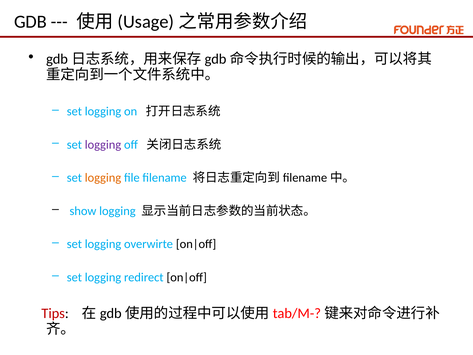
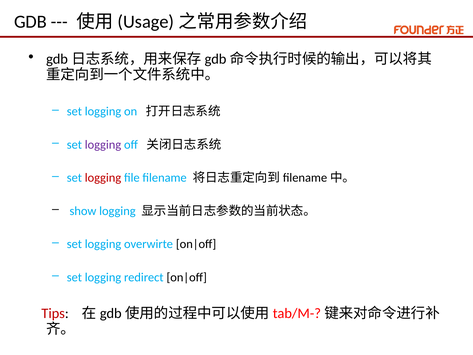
logging at (103, 178) colour: orange -> red
